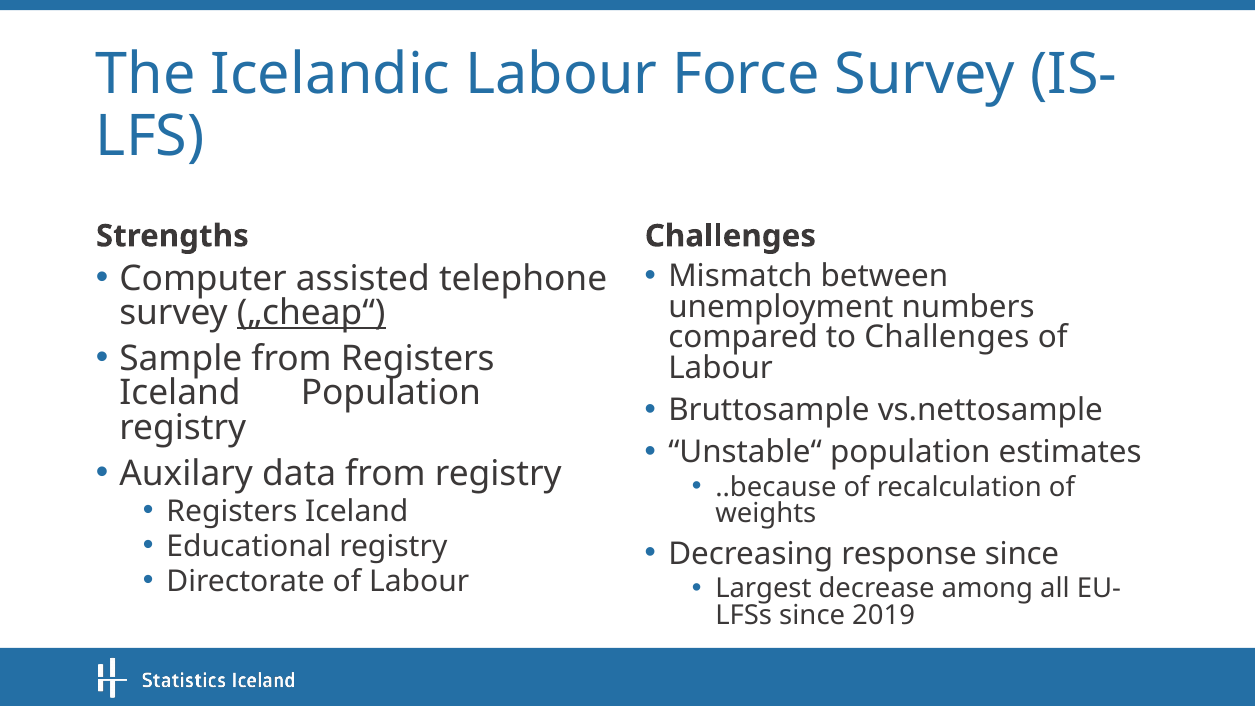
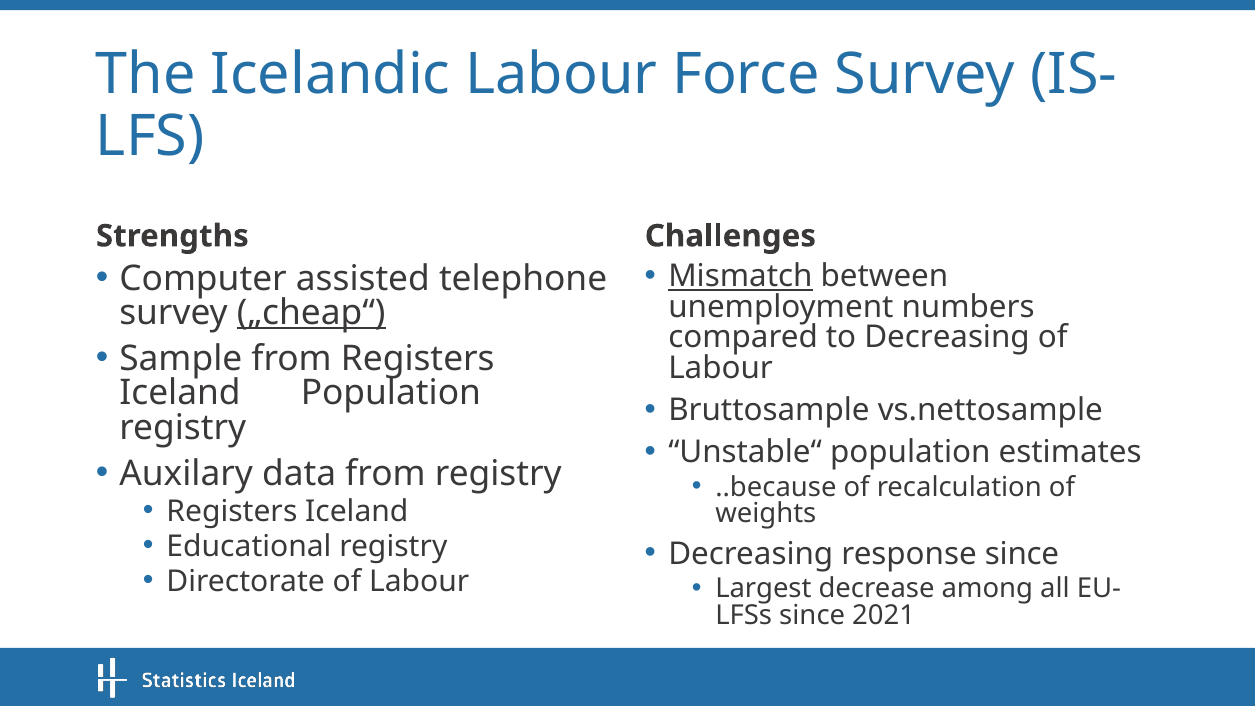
Mismatch underline: none -> present
to Challenges: Challenges -> Decreasing
2019: 2019 -> 2021
